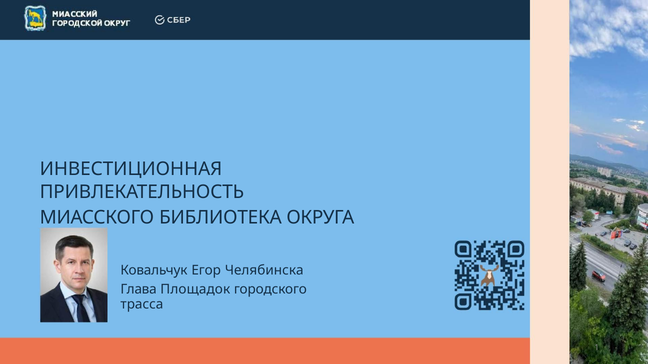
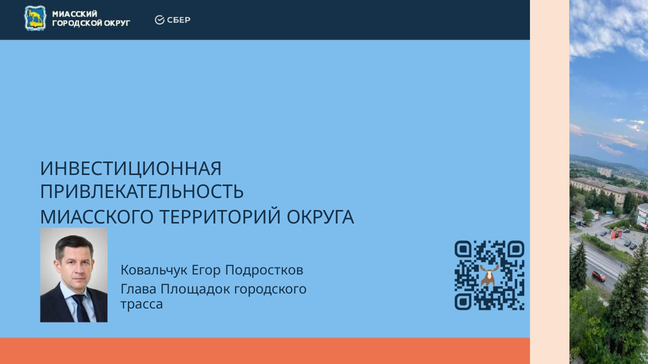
БИБЛИОТЕКА: БИБЛИОТЕКА -> ТЕРРИТОРИЙ
Челябинска: Челябинска -> Подростков
